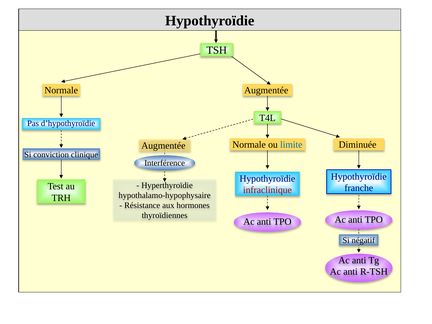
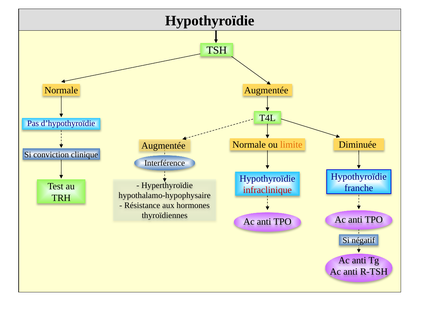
limite colour: blue -> orange
